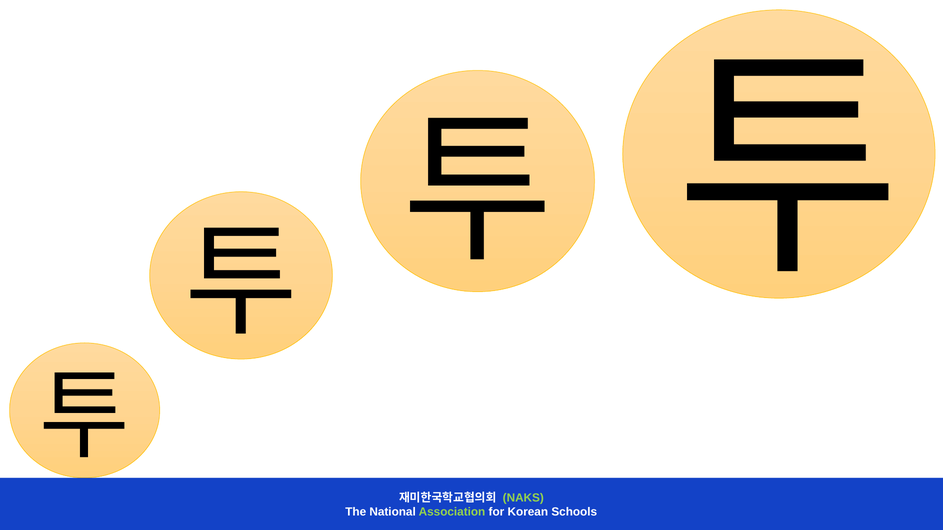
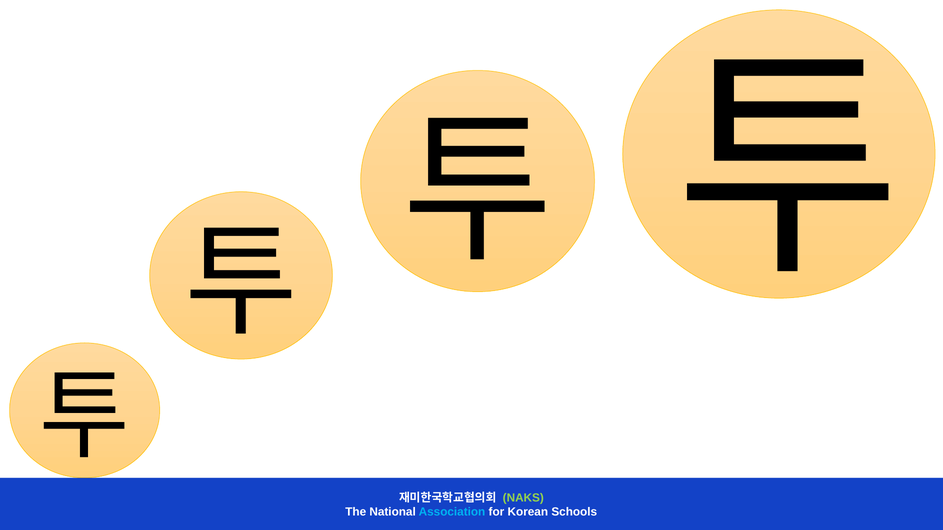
Association colour: light green -> light blue
